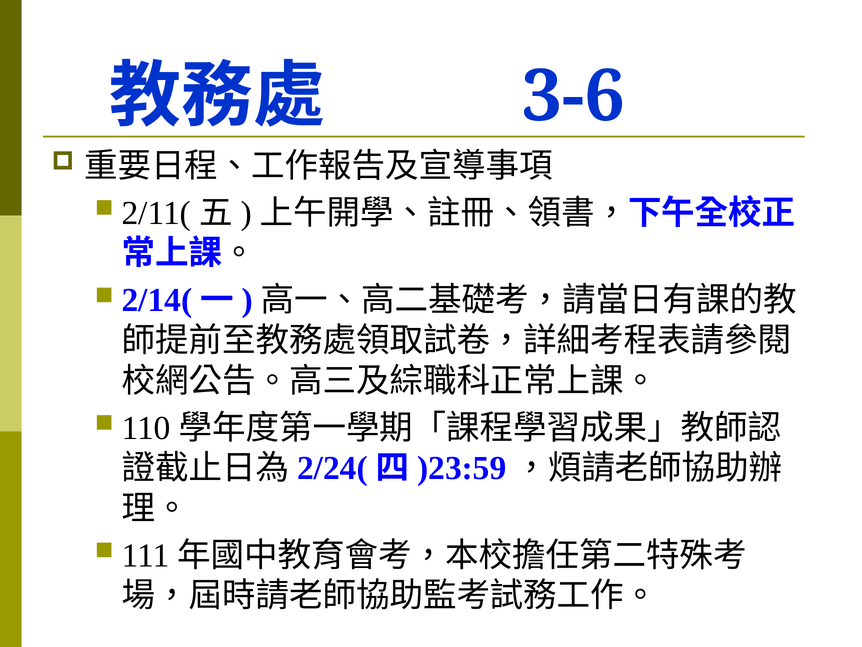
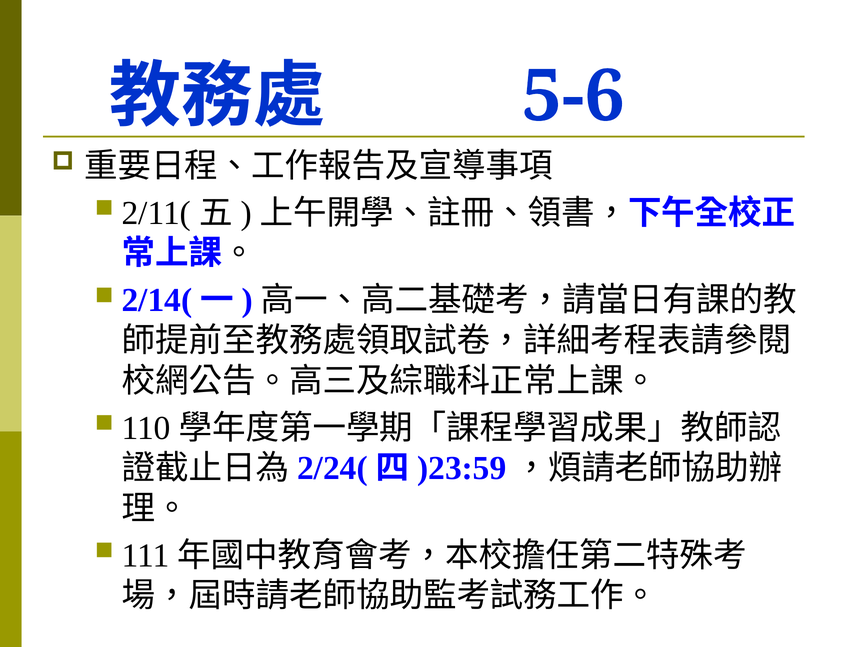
3-6: 3-6 -> 5-6
